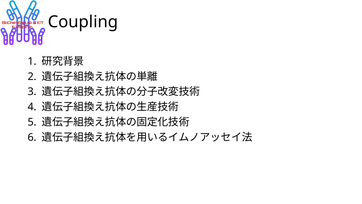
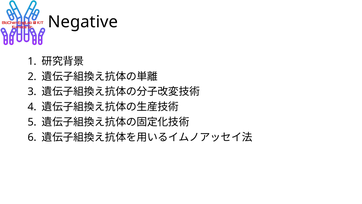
Coupling: Coupling -> Negative
